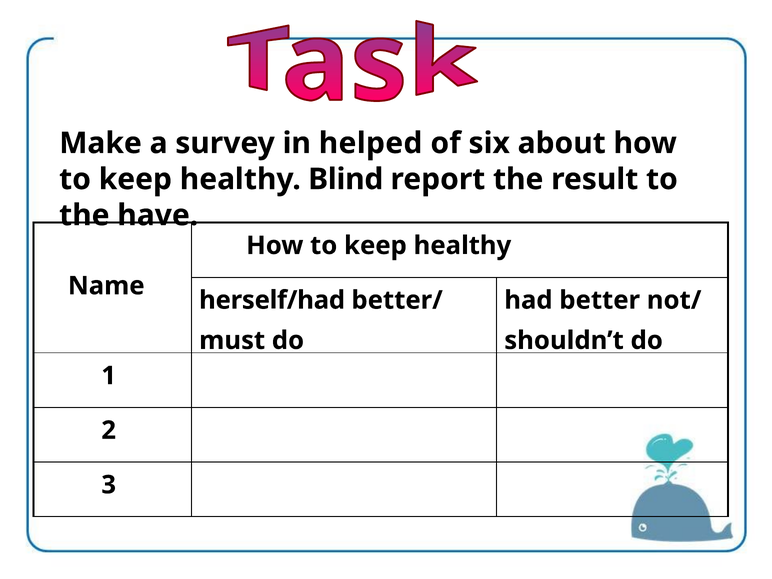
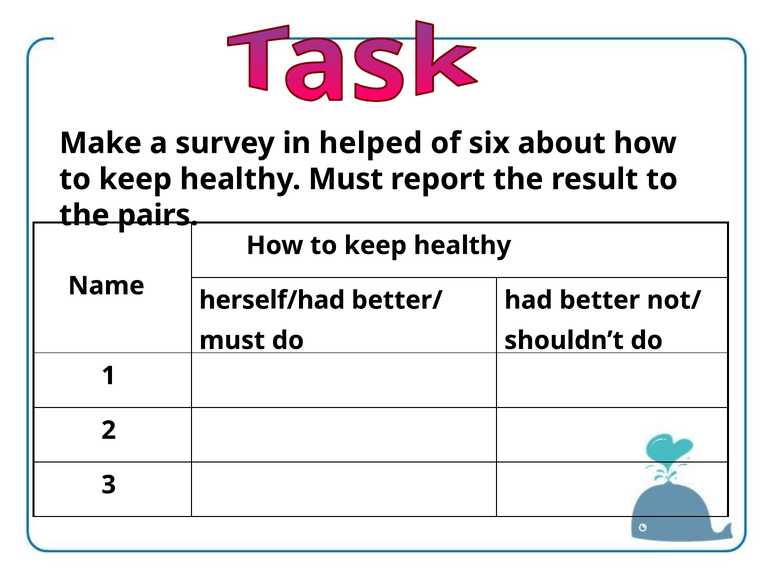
healthy Blind: Blind -> Must
have: have -> pairs
